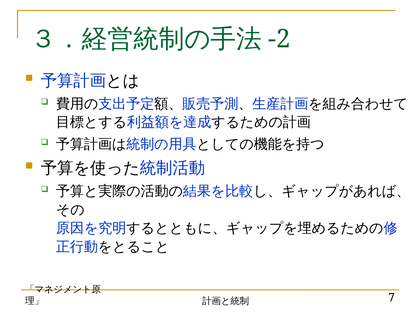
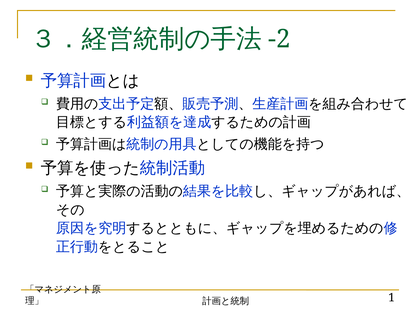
7: 7 -> 1
